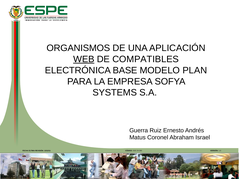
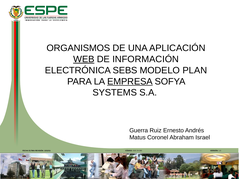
COMPATIBLES: COMPATIBLES -> INFORMACIÓN
BASE: BASE -> SEBS
EMPRESA underline: none -> present
